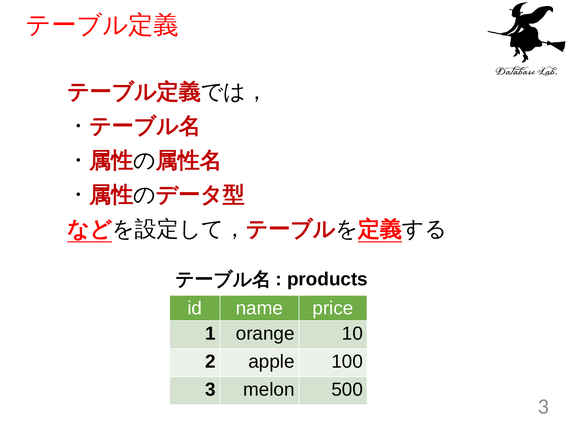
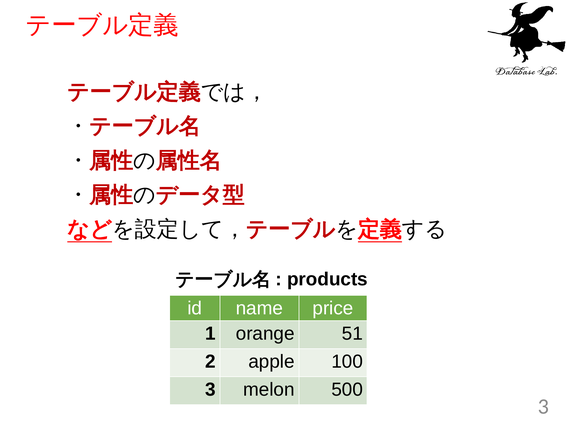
10: 10 -> 51
